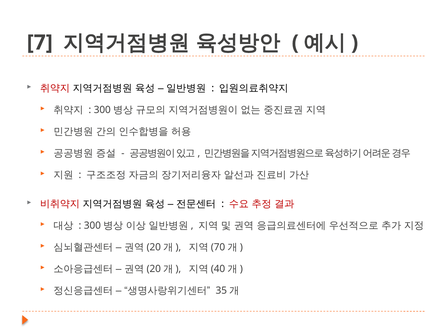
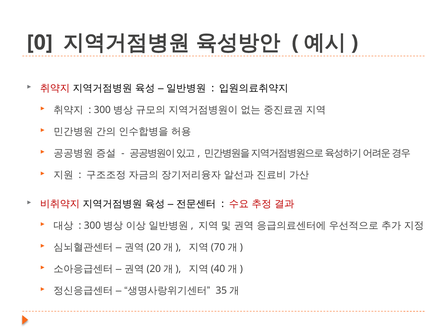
7: 7 -> 0
